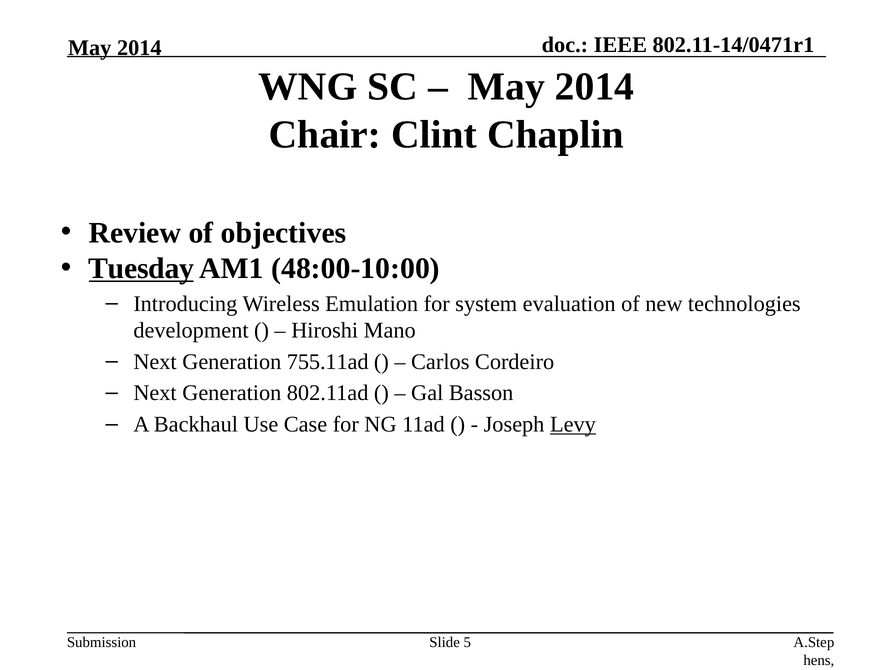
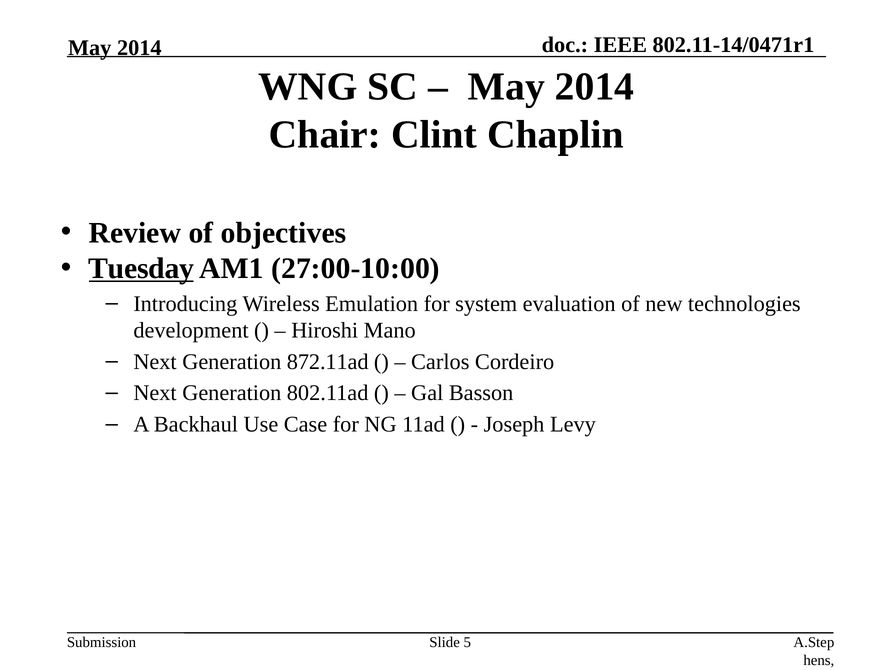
48:00-10:00: 48:00-10:00 -> 27:00-10:00
755.11ad: 755.11ad -> 872.11ad
Levy underline: present -> none
